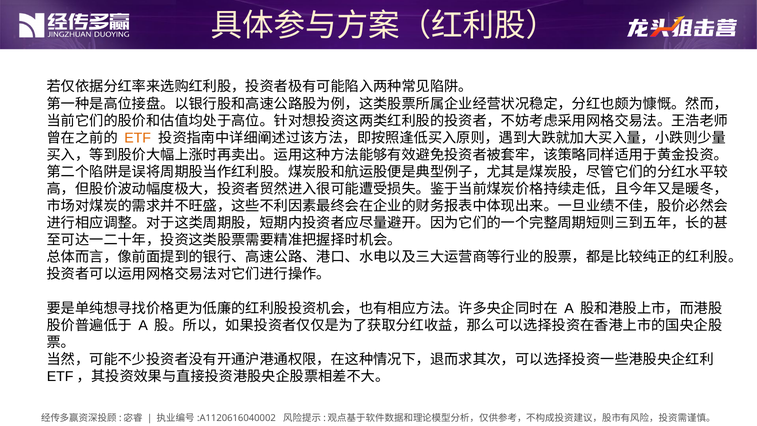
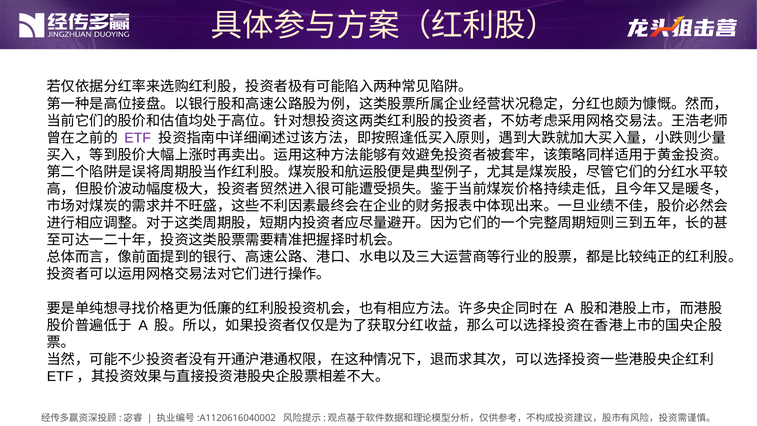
ETF colour: orange -> purple
